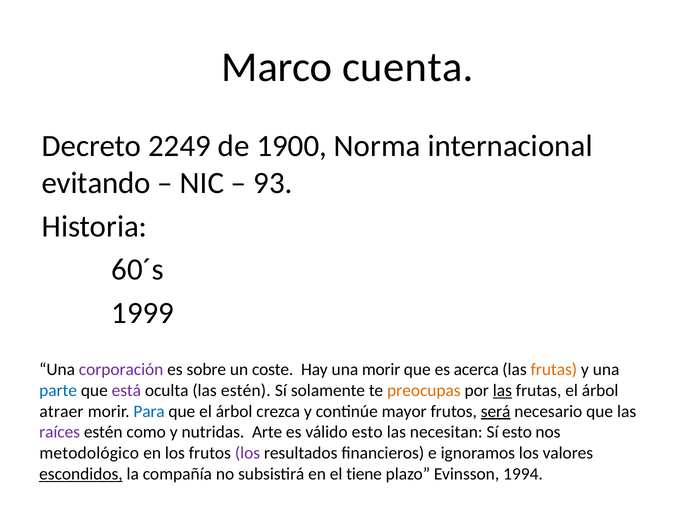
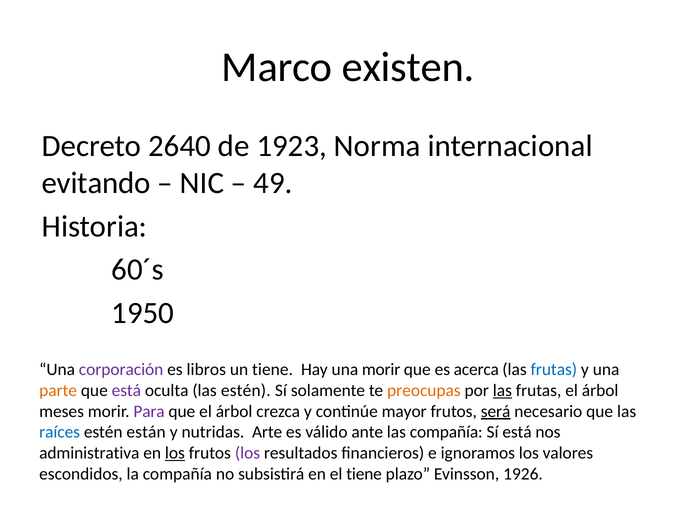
cuenta: cuenta -> existen
2249: 2249 -> 2640
1900: 1900 -> 1923
93: 93 -> 49
1999: 1999 -> 1950
sobre: sobre -> libros
un coste: coste -> tiene
frutas at (554, 370) colour: orange -> blue
parte colour: blue -> orange
atraer: atraer -> meses
Para colour: blue -> purple
raíces colour: purple -> blue
como: como -> están
válido esto: esto -> ante
las necesitan: necesitan -> compañía
Sí esto: esto -> está
metodológico: metodológico -> administrativa
los at (175, 453) underline: none -> present
escondidos underline: present -> none
1994: 1994 -> 1926
